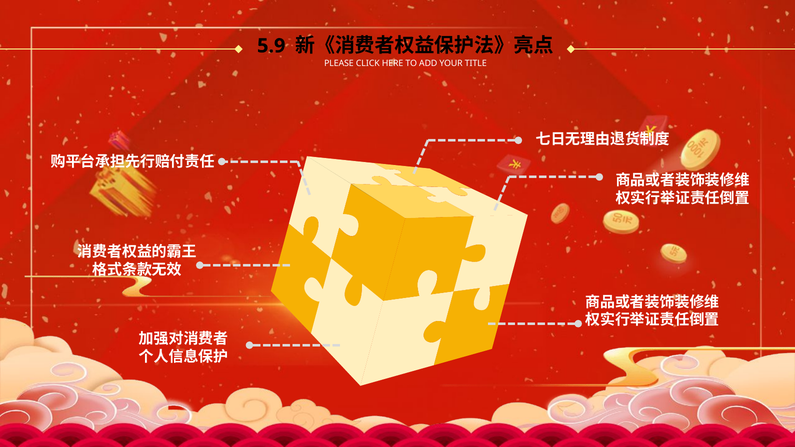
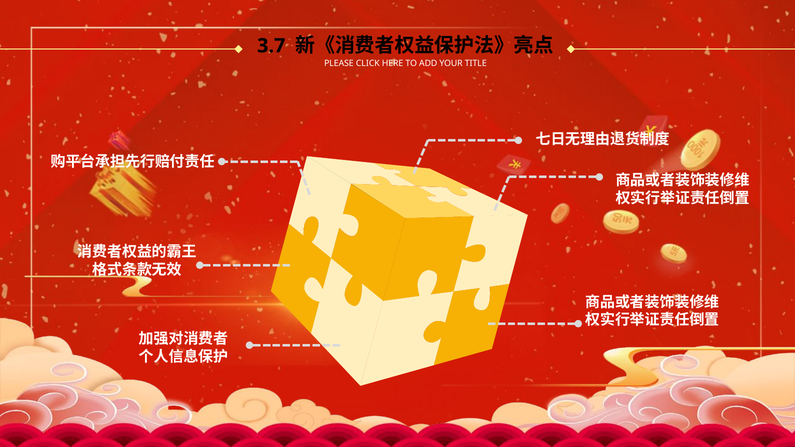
5.9: 5.9 -> 3.7
